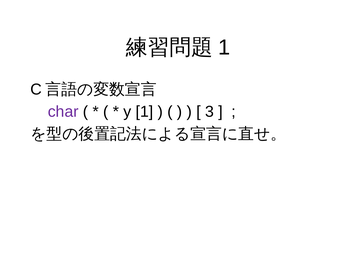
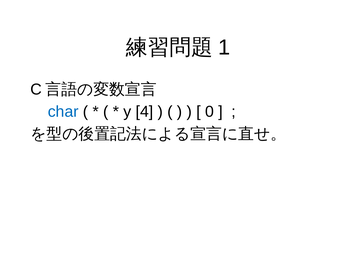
char colour: purple -> blue
y 1: 1 -> 4
3: 3 -> 0
